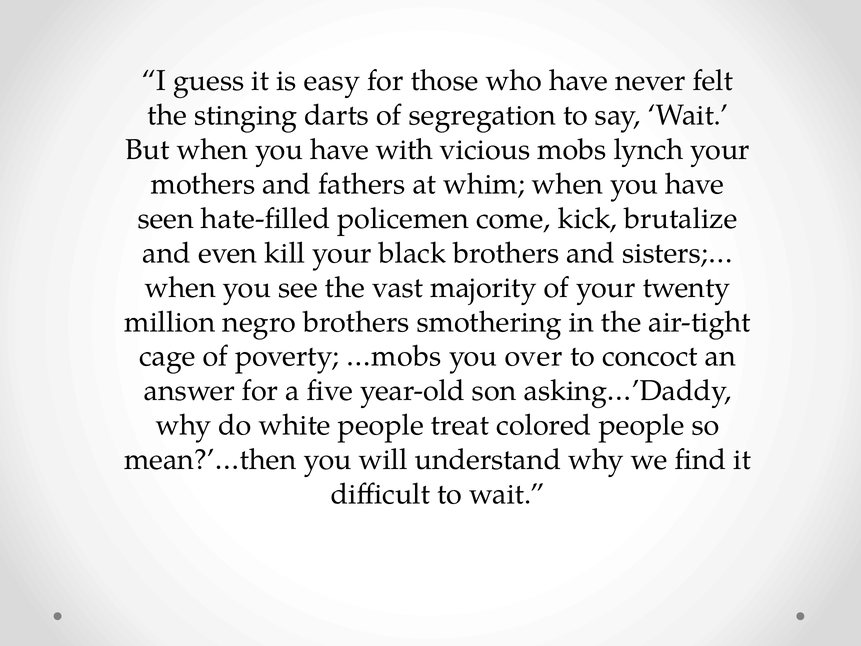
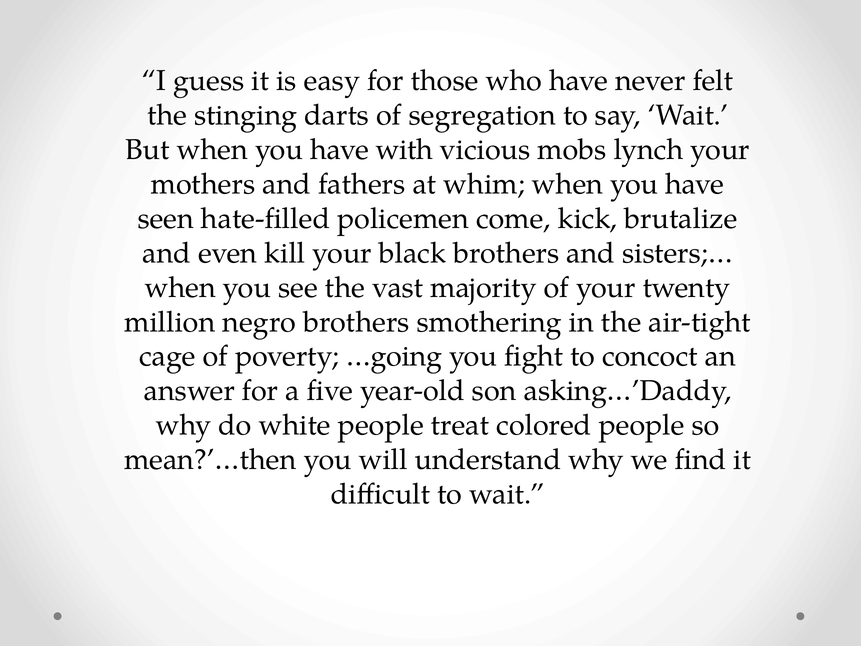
…mobs: …mobs -> …going
over: over -> fight
